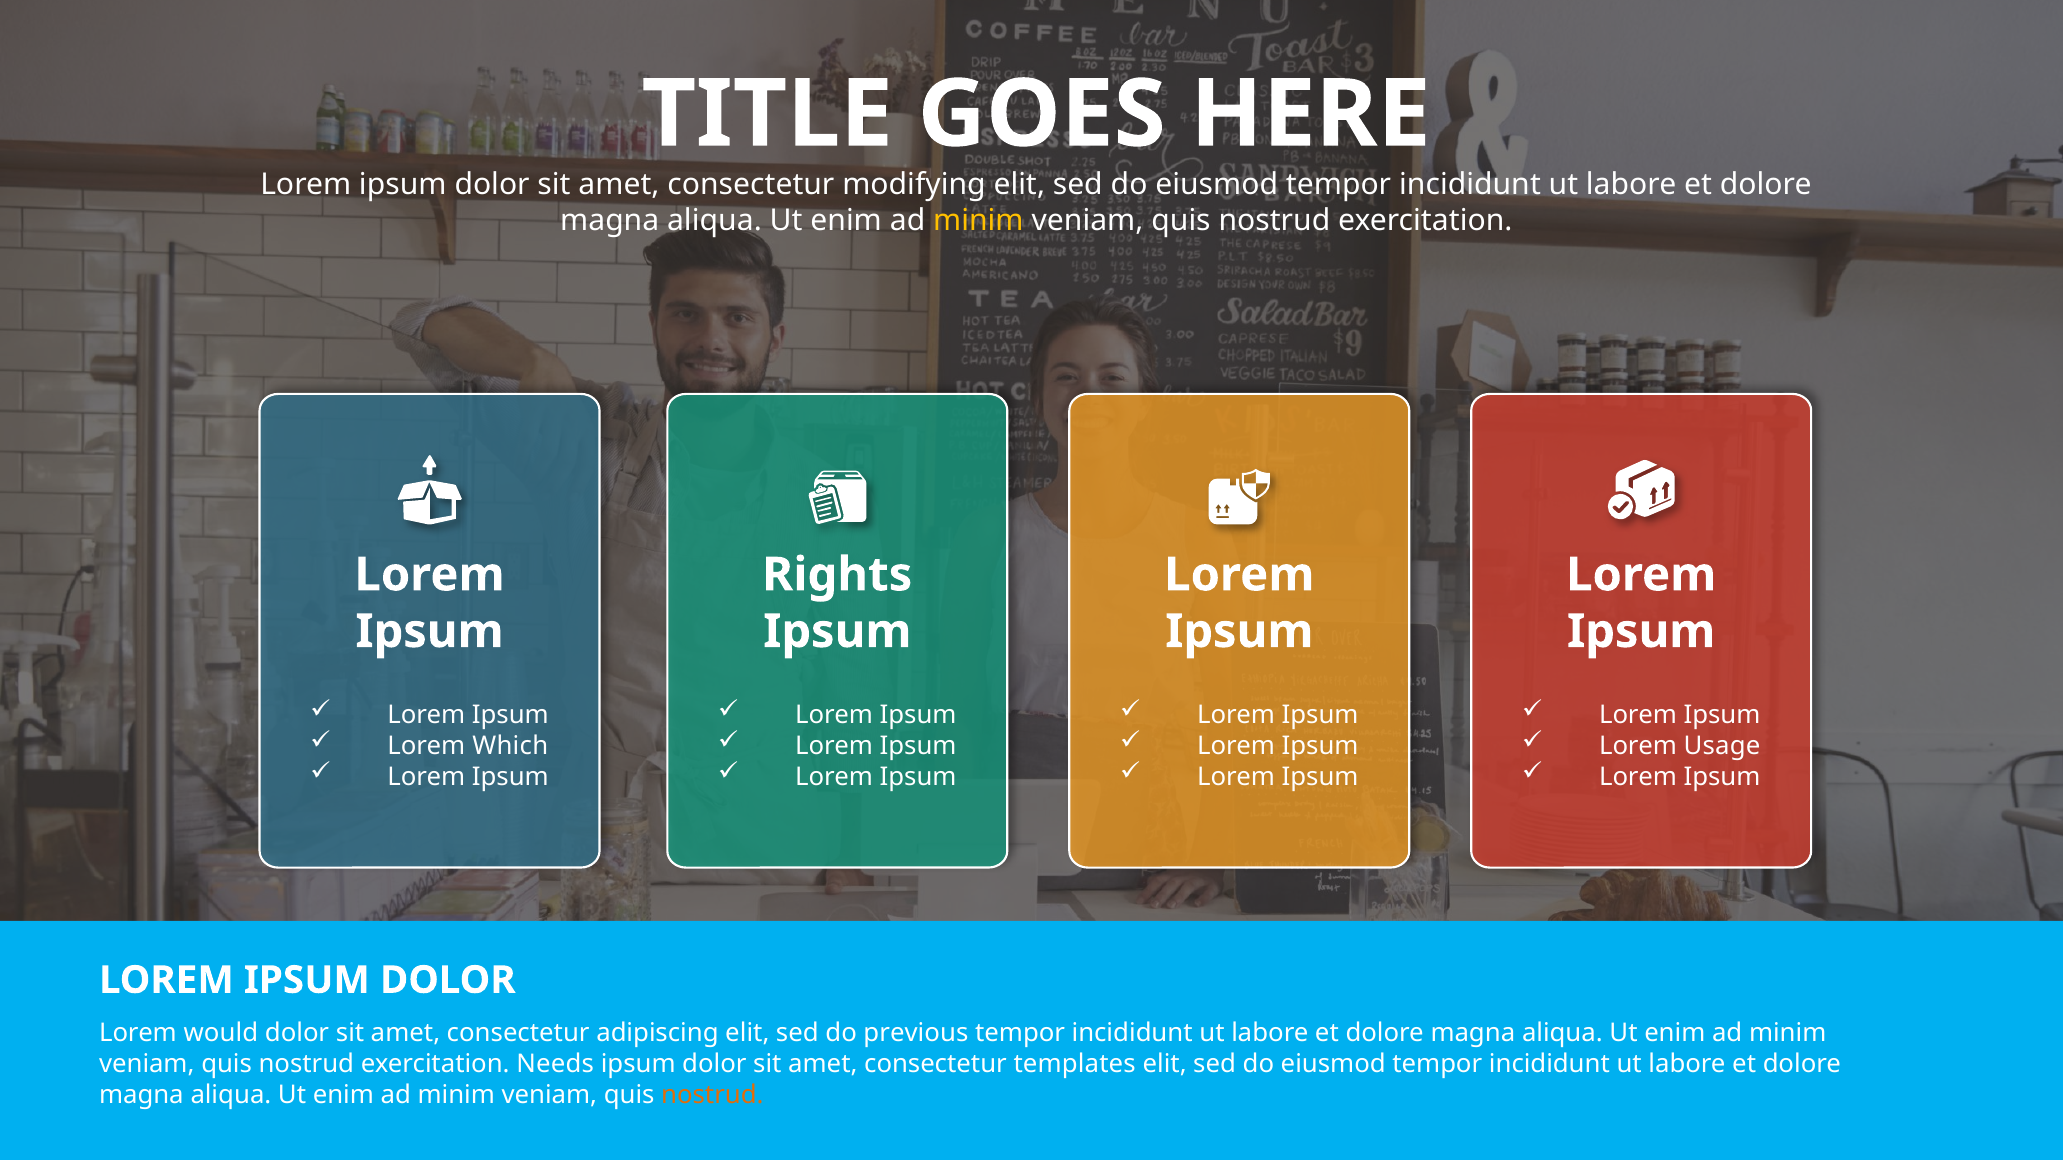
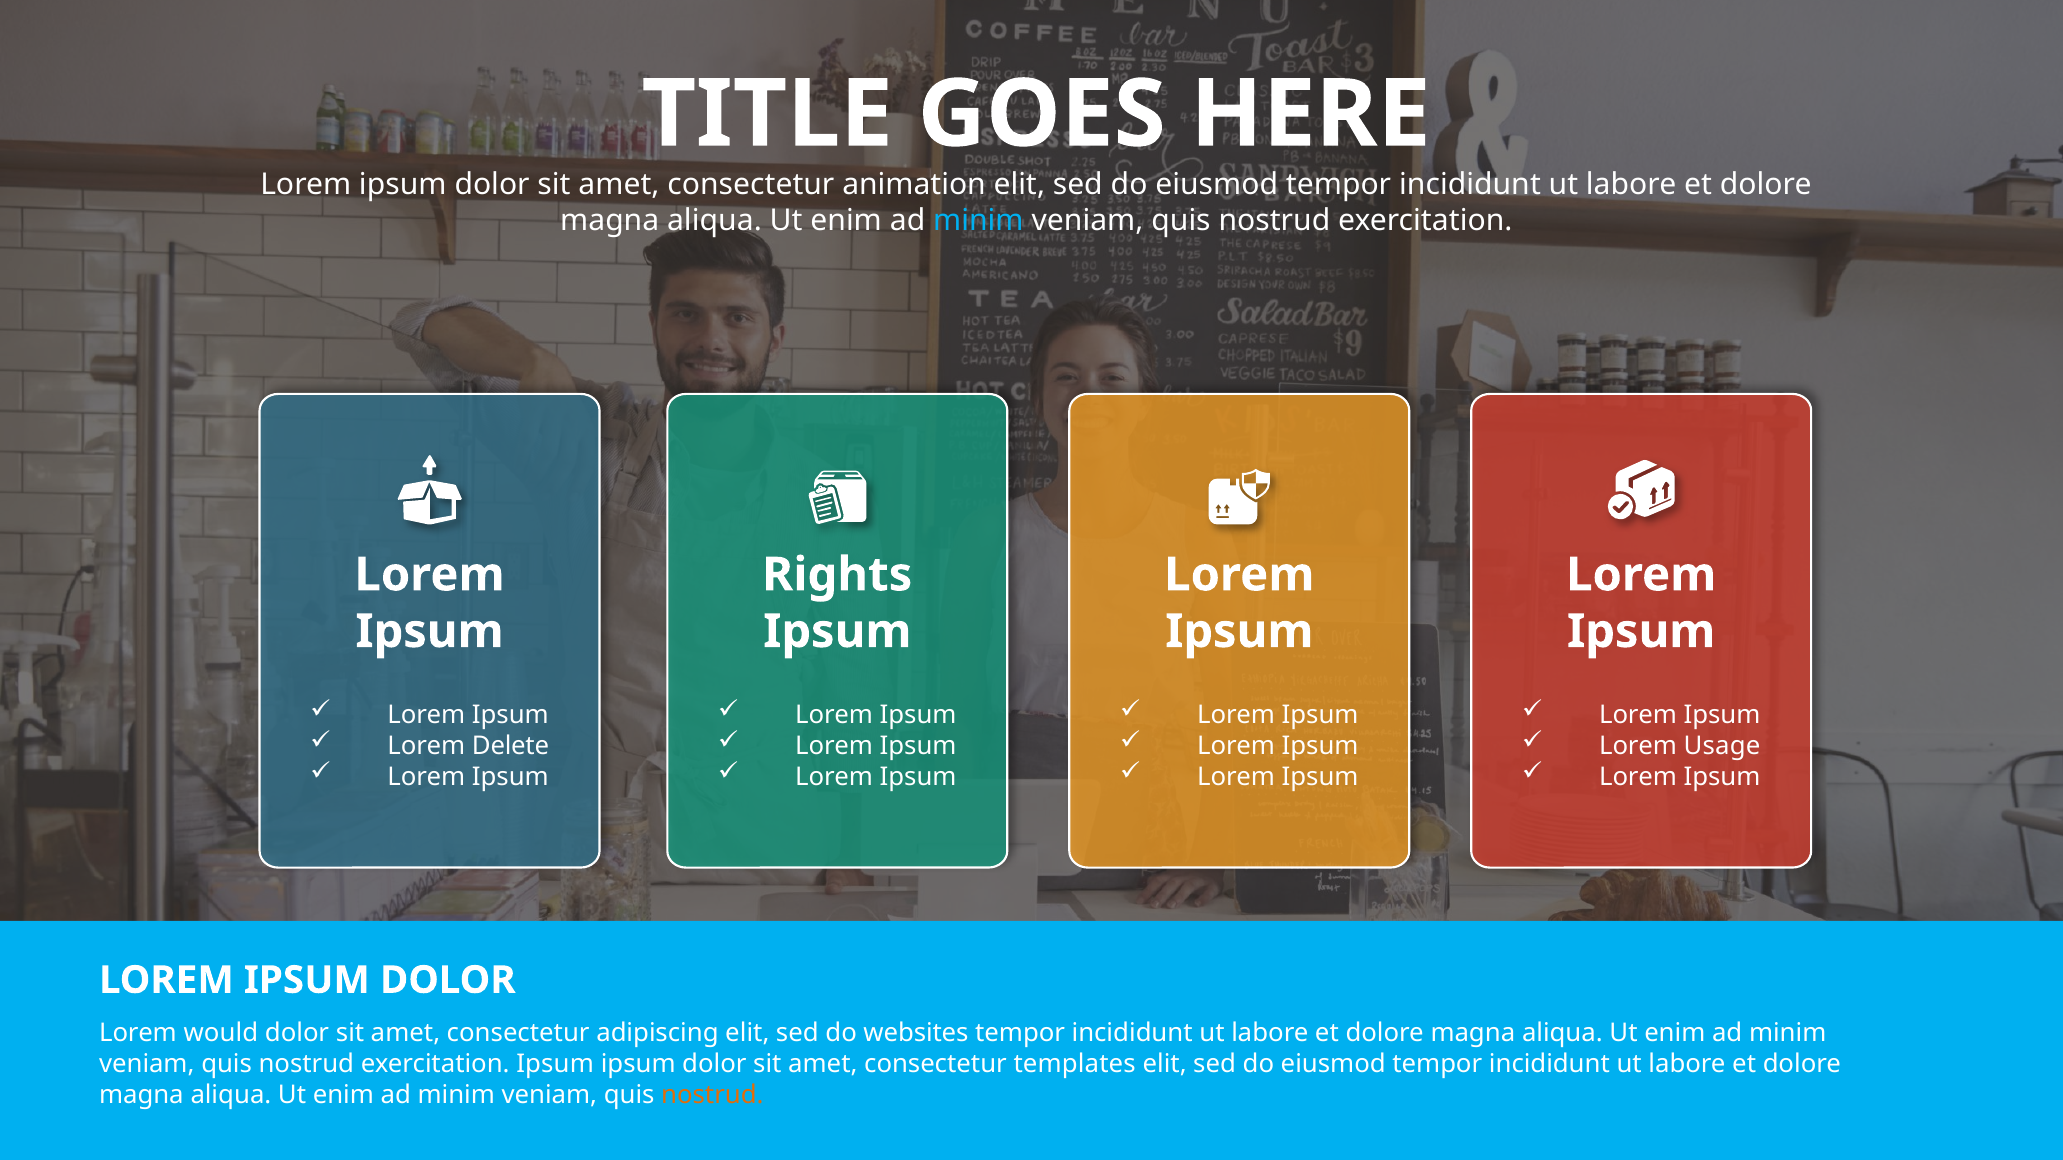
modifying: modifying -> animation
minim at (978, 221) colour: yellow -> light blue
Which: Which -> Delete
previous: previous -> websites
exercitation Needs: Needs -> Ipsum
